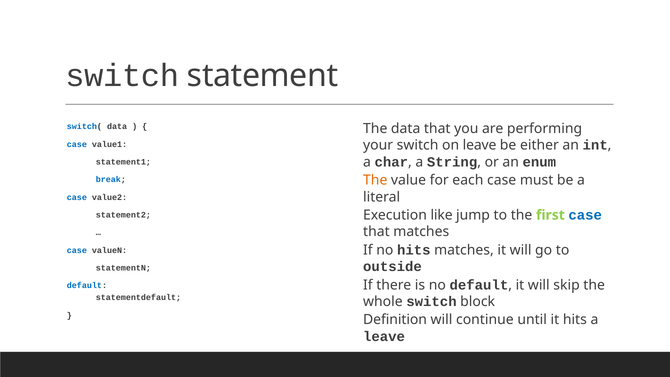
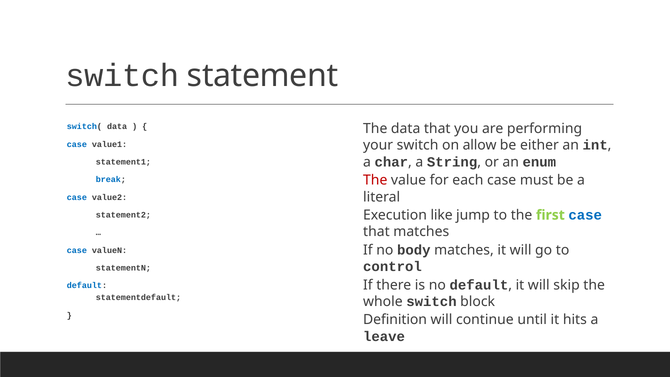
on leave: leave -> allow
The at (375, 180) colour: orange -> red
no hits: hits -> body
outside: outside -> control
